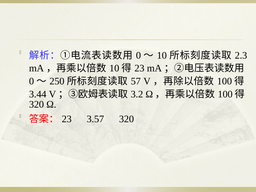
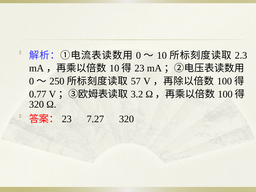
3.44: 3.44 -> 0.77
3.57: 3.57 -> 7.27
